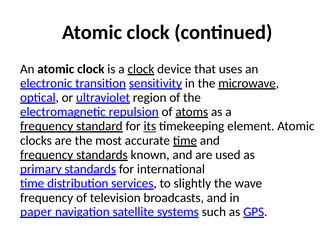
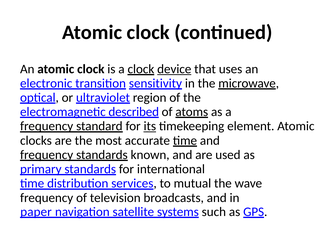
device underline: none -> present
repulsion: repulsion -> described
slightly: slightly -> mutual
